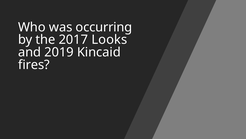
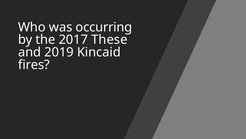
Looks: Looks -> These
